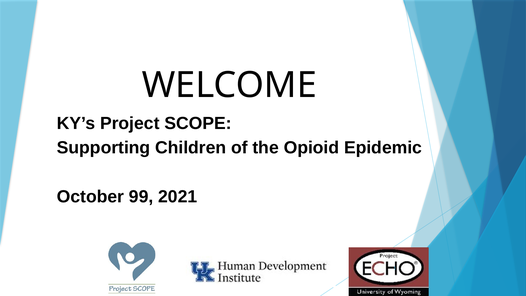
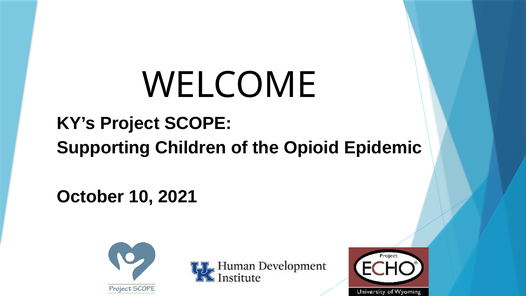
99: 99 -> 10
